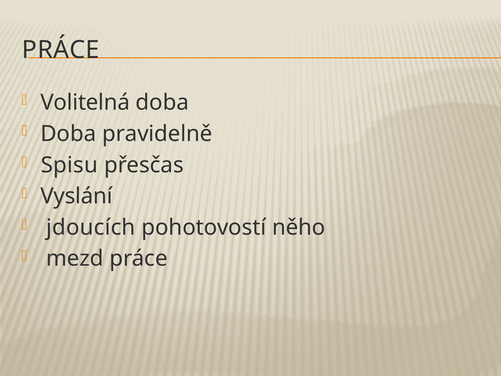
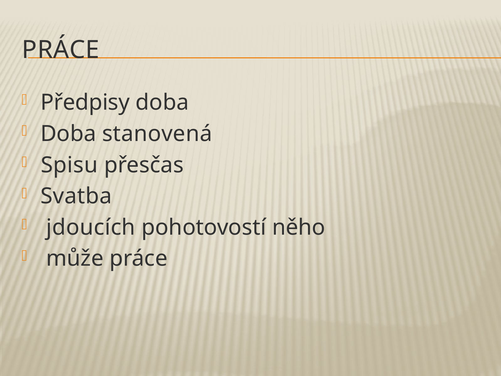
Volitelná: Volitelná -> Předpisy
pravidelně: pravidelně -> stanovená
Vyslání: Vyslání -> Svatba
mezd: mezd -> může
